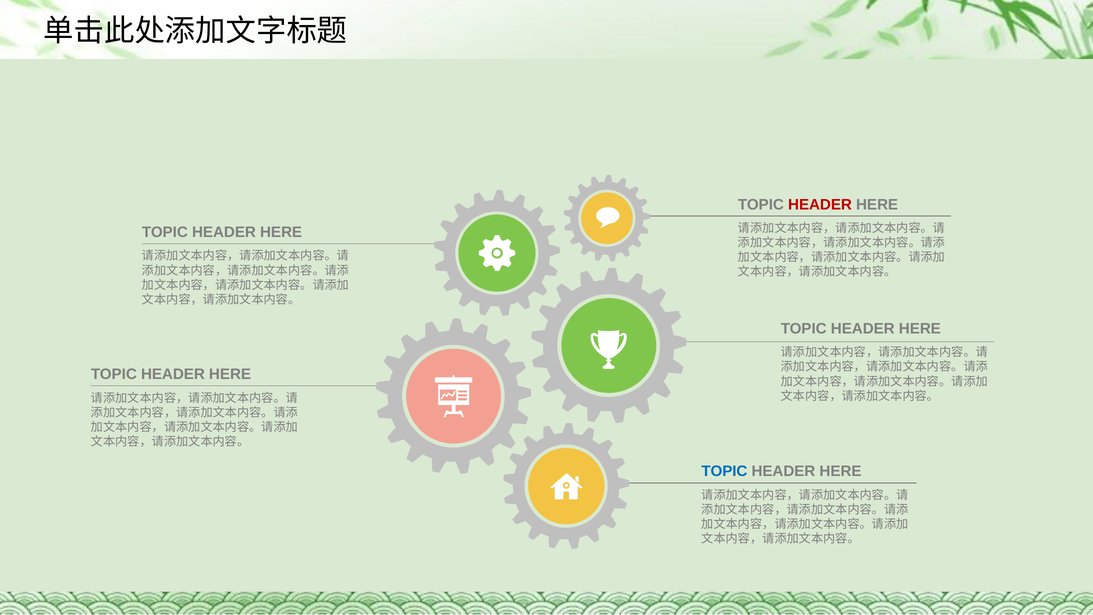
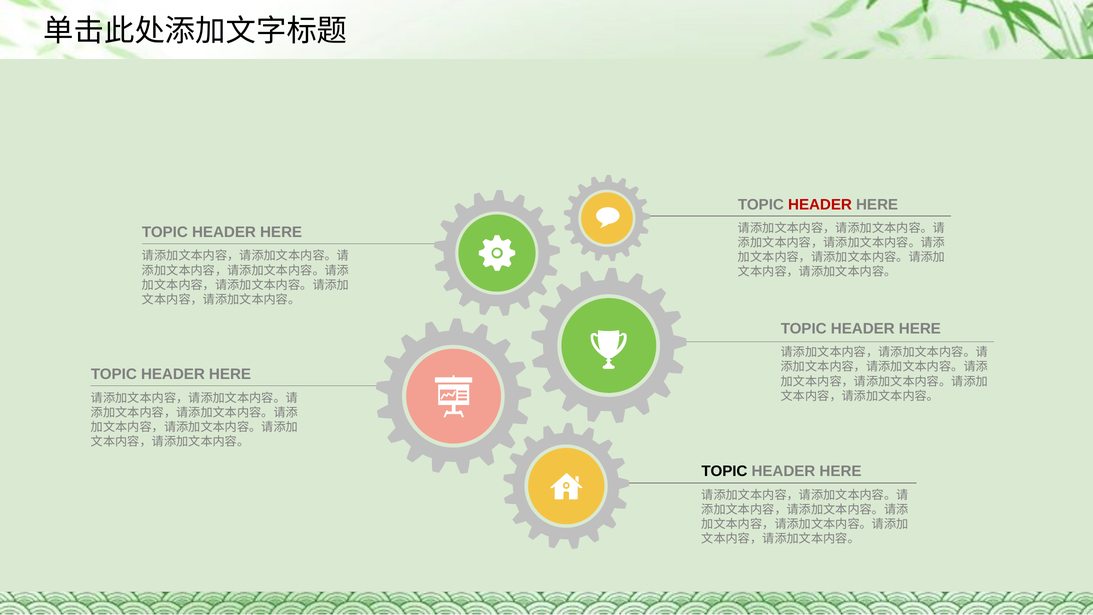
TOPIC at (724, 471) colour: blue -> black
